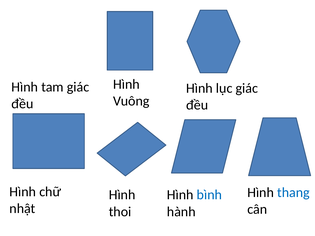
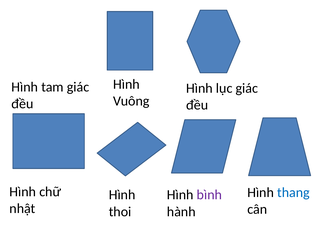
bình colour: blue -> purple
